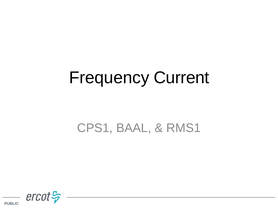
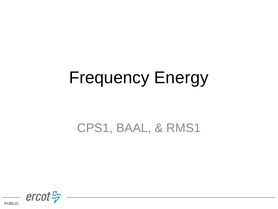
Current: Current -> Energy
